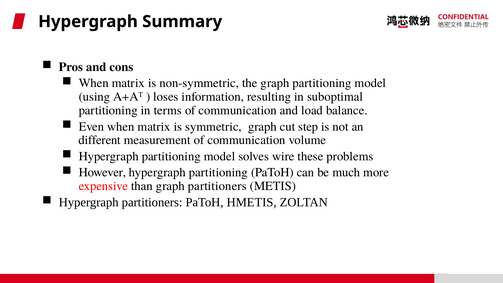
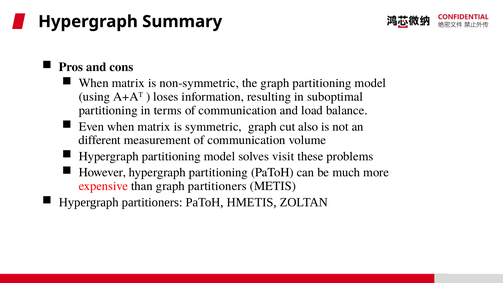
step: step -> also
wire: wire -> visit
